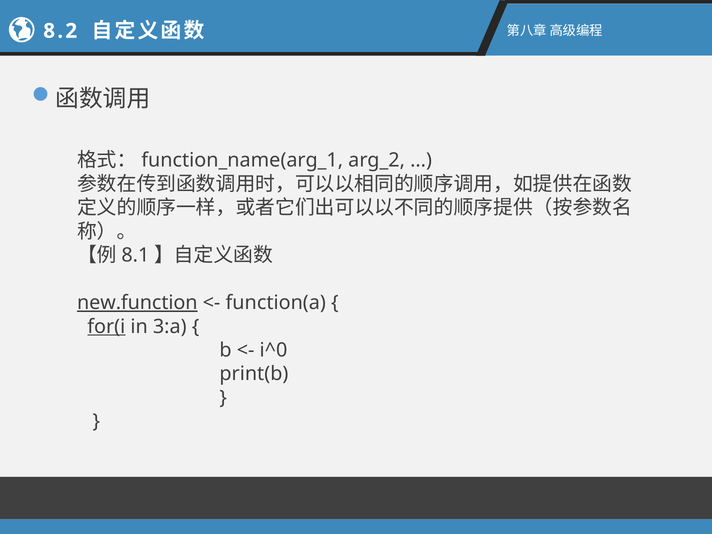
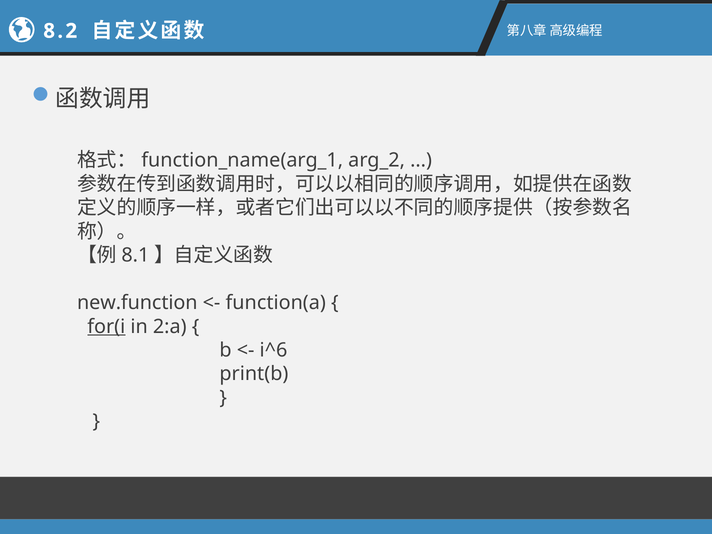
new.function underline: present -> none
3:a: 3:a -> 2:a
i^0: i^0 -> i^6
